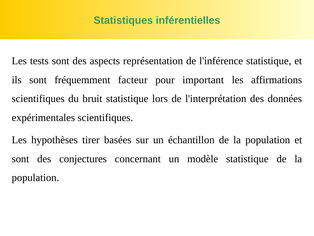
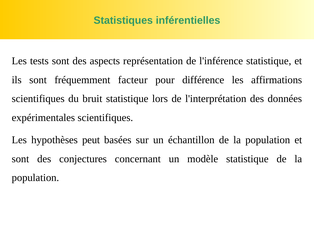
important: important -> différence
tirer: tirer -> peut
